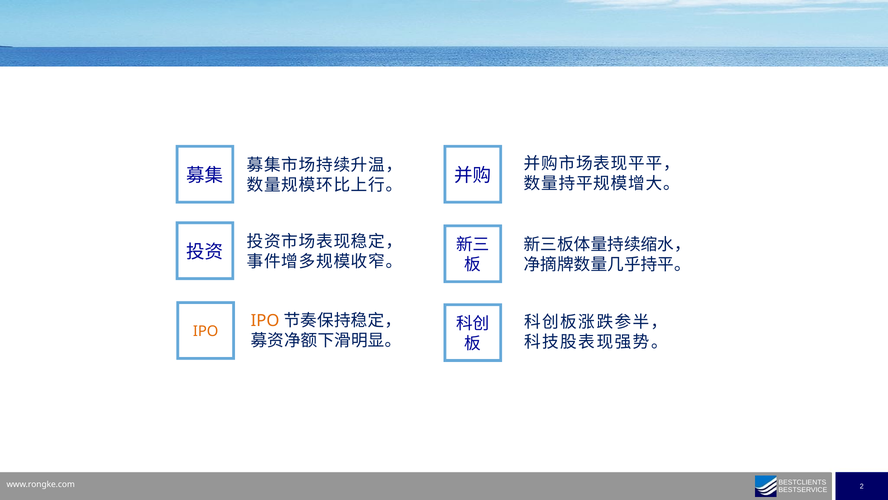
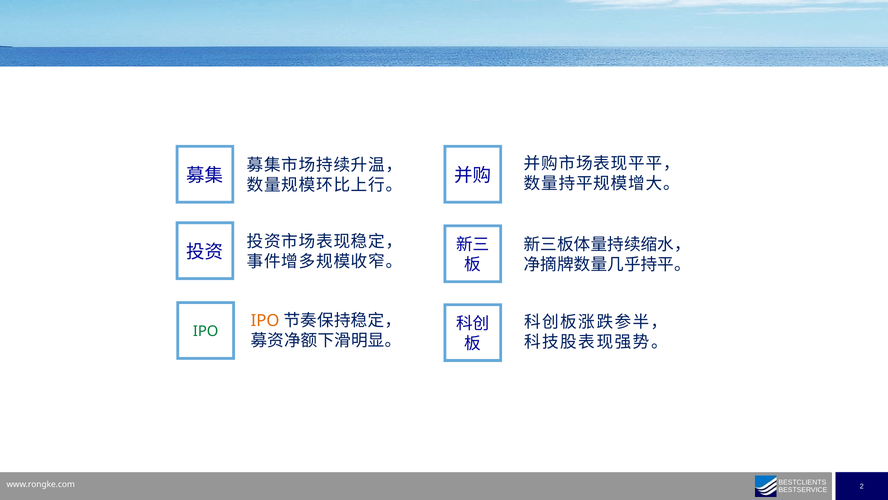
IPO at (206, 331) colour: orange -> green
